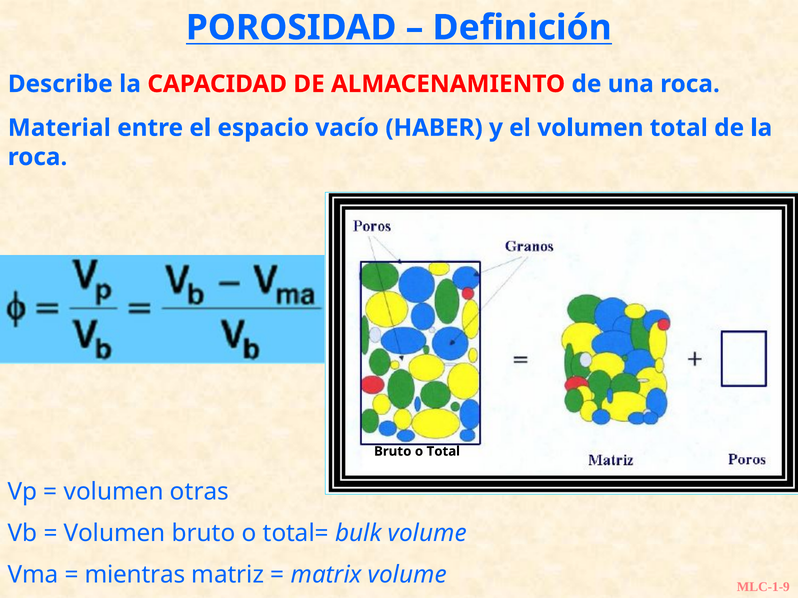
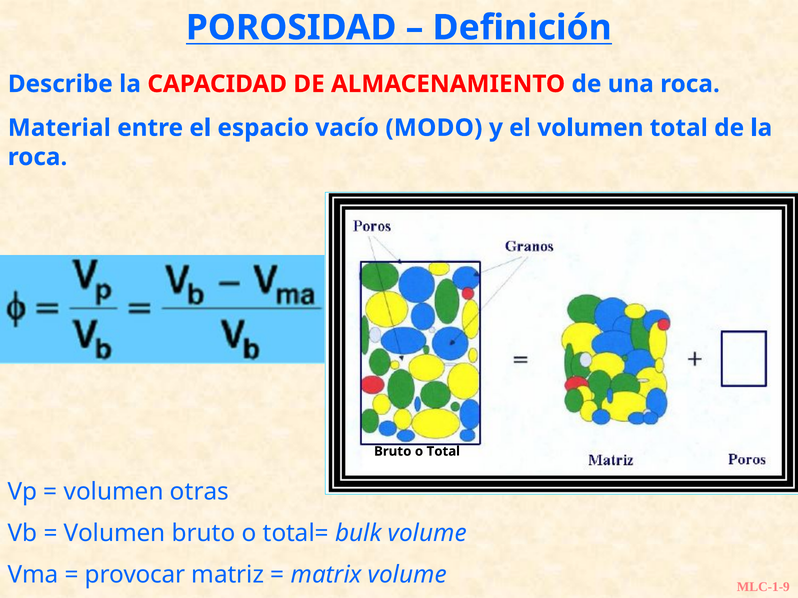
HABER: HABER -> MODO
mientras: mientras -> provocar
